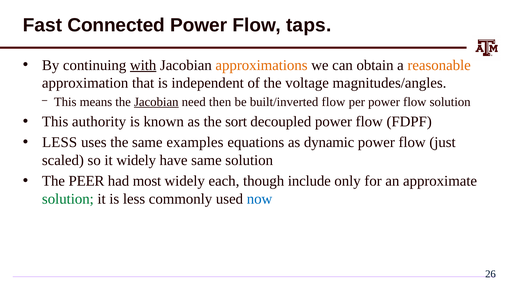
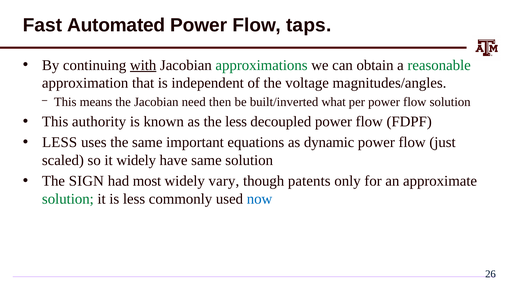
Connected: Connected -> Automated
approximations colour: orange -> green
reasonable colour: orange -> green
Jacobian at (156, 102) underline: present -> none
built/inverted flow: flow -> what
the sort: sort -> less
examples: examples -> important
PEER: PEER -> SIGN
each: each -> vary
include: include -> patents
